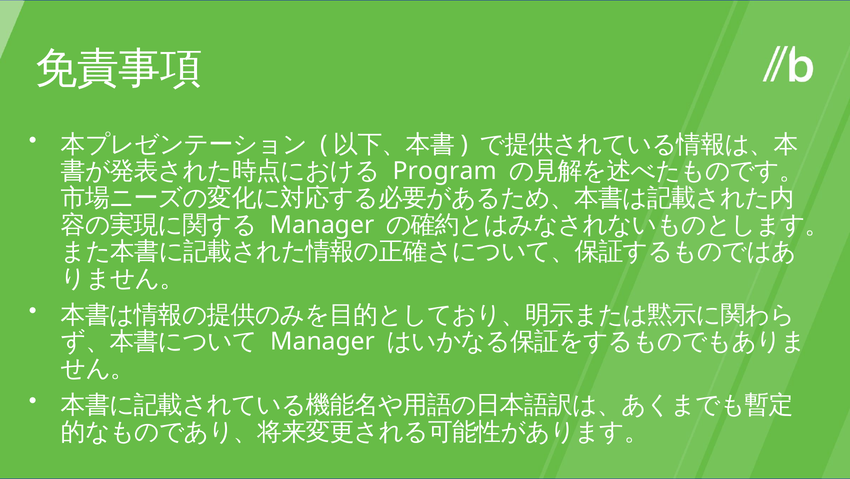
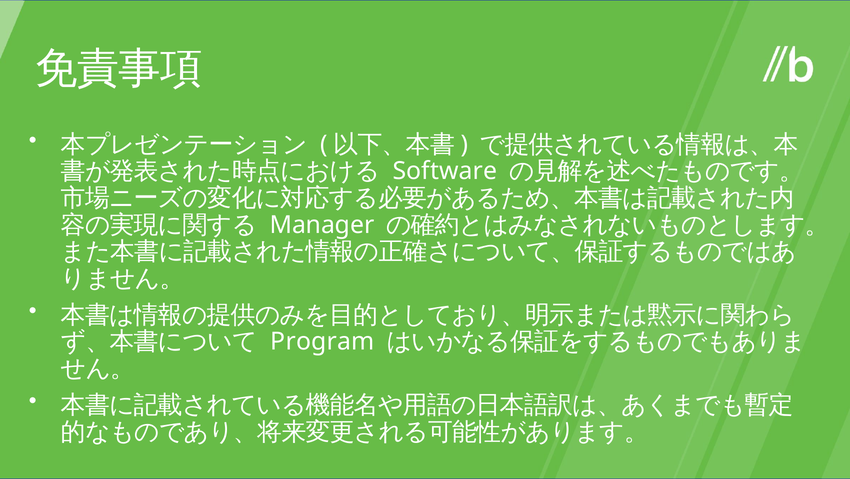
Program: Program -> Software
Manager at (323, 341): Manager -> Program
